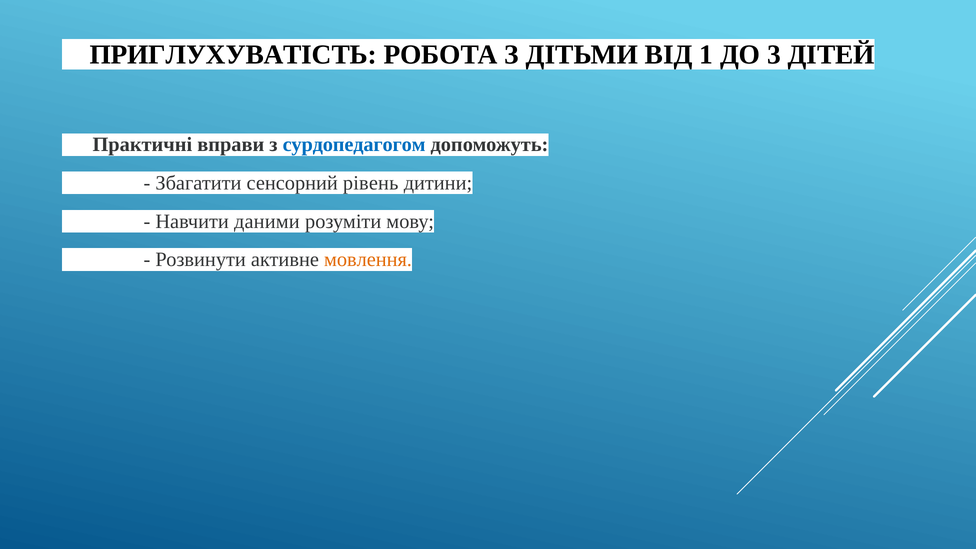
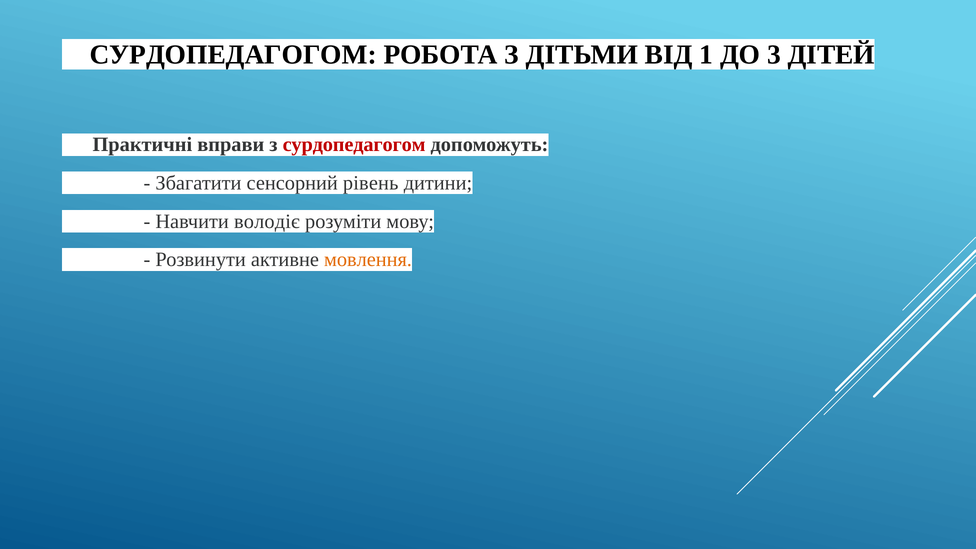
ПРИГЛУХУВАТІСТЬ at (233, 55): ПРИГЛУХУВАТІСТЬ -> СУРДОПЕДАГОГОМ
сурдопедагогом at (354, 145) colour: blue -> red
даними: даними -> володіє
